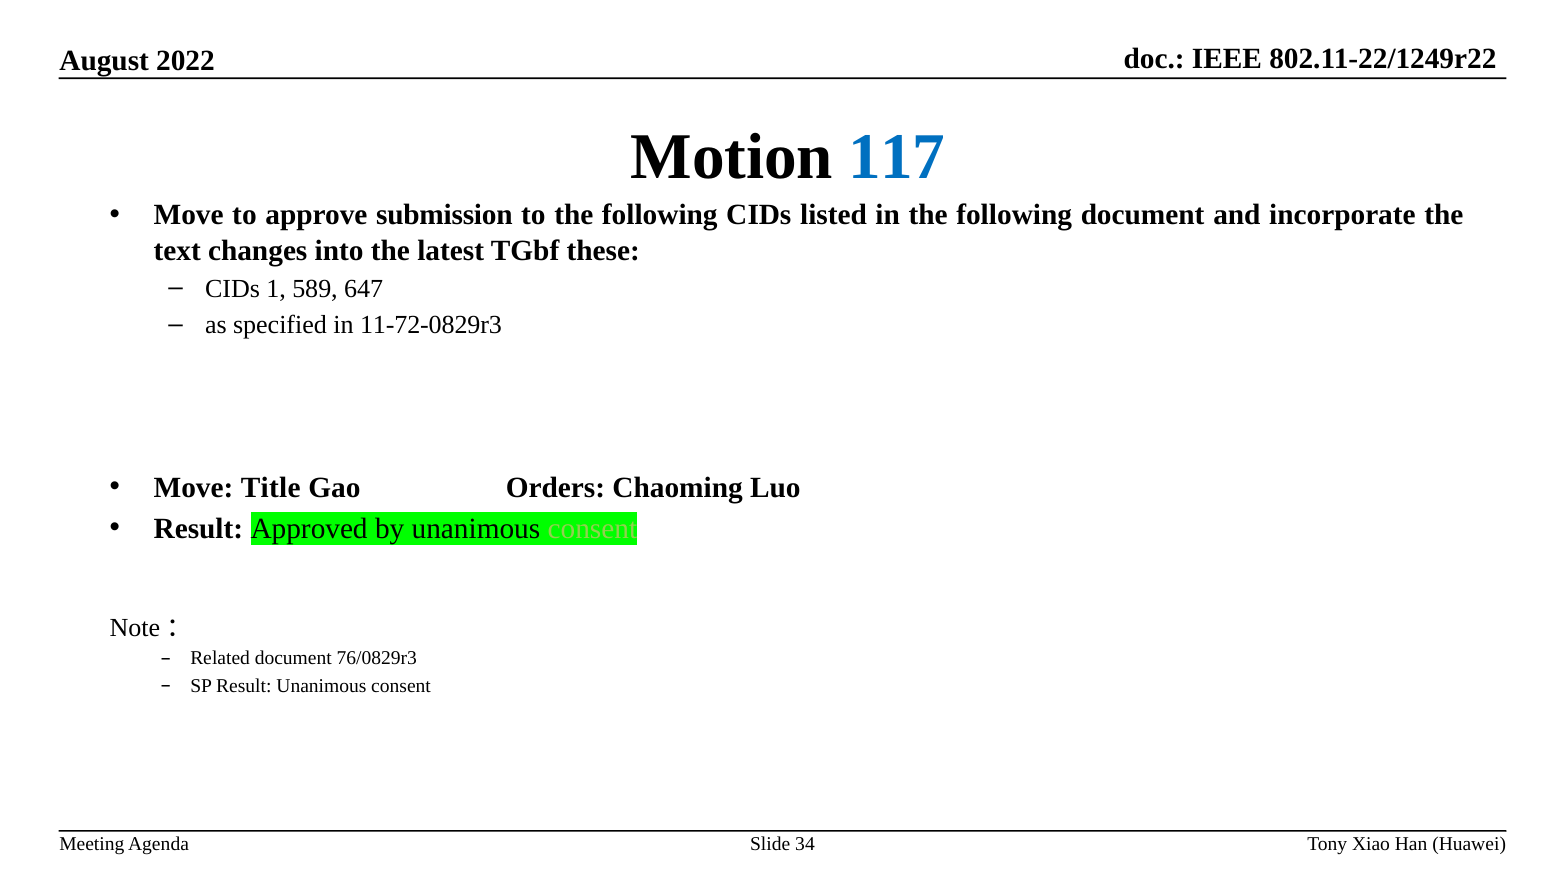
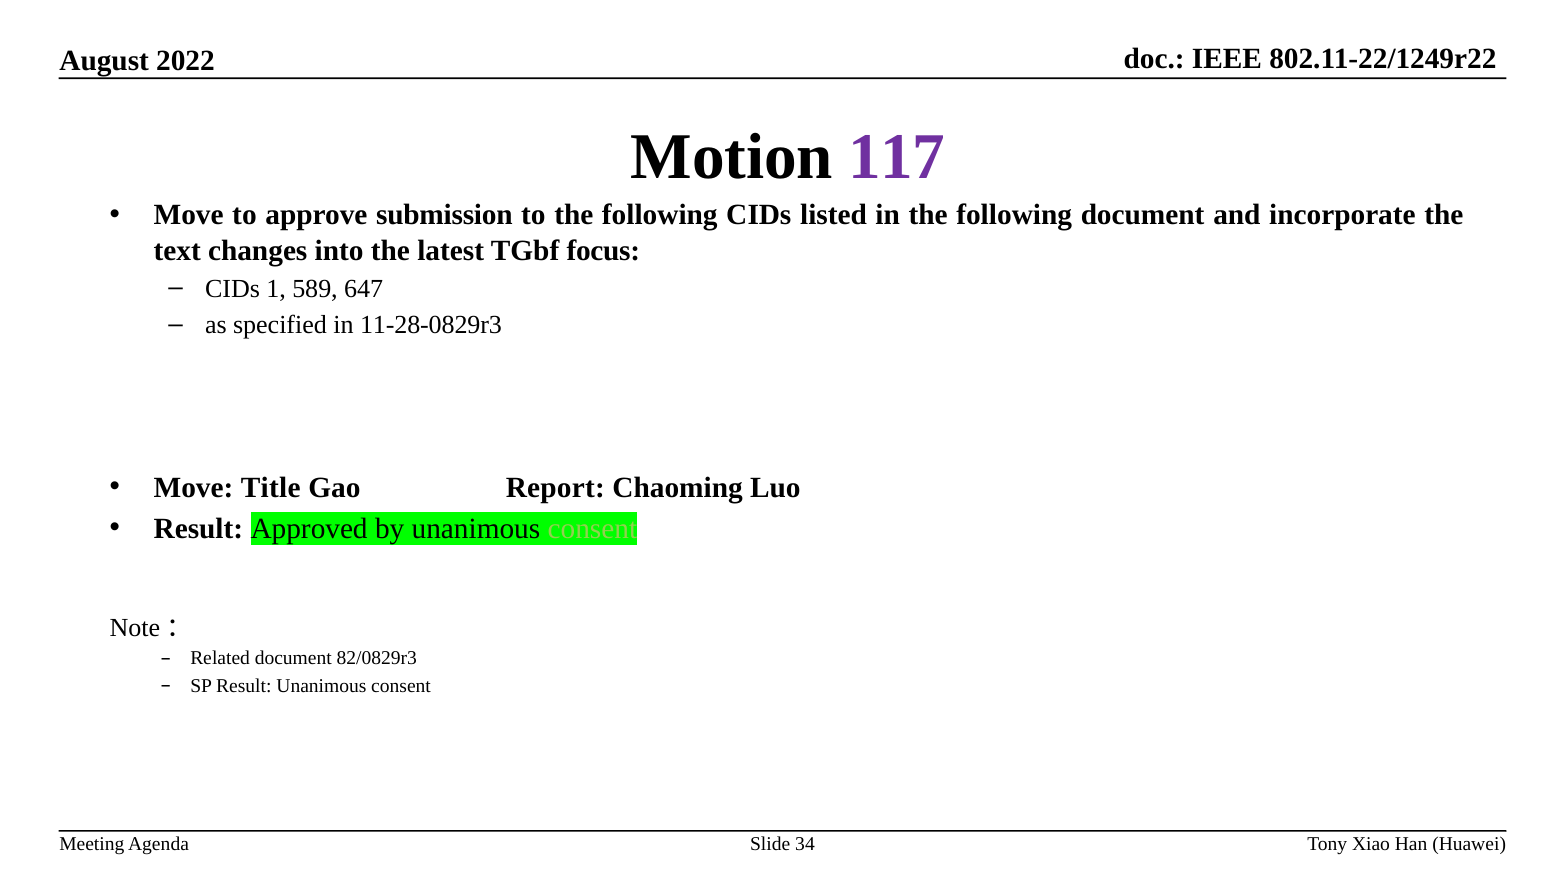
117 colour: blue -> purple
these: these -> focus
11-72-0829r3: 11-72-0829r3 -> 11-28-0829r3
Orders: Orders -> Report
76/0829r3: 76/0829r3 -> 82/0829r3
